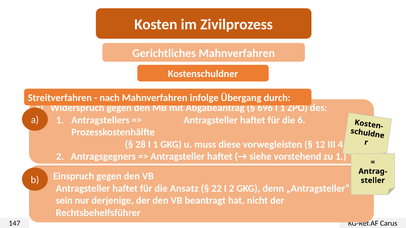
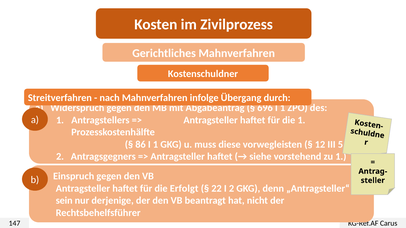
die 6: 6 -> 1
28: 28 -> 86
4: 4 -> 5
Ansatz: Ansatz -> Erfolgt
